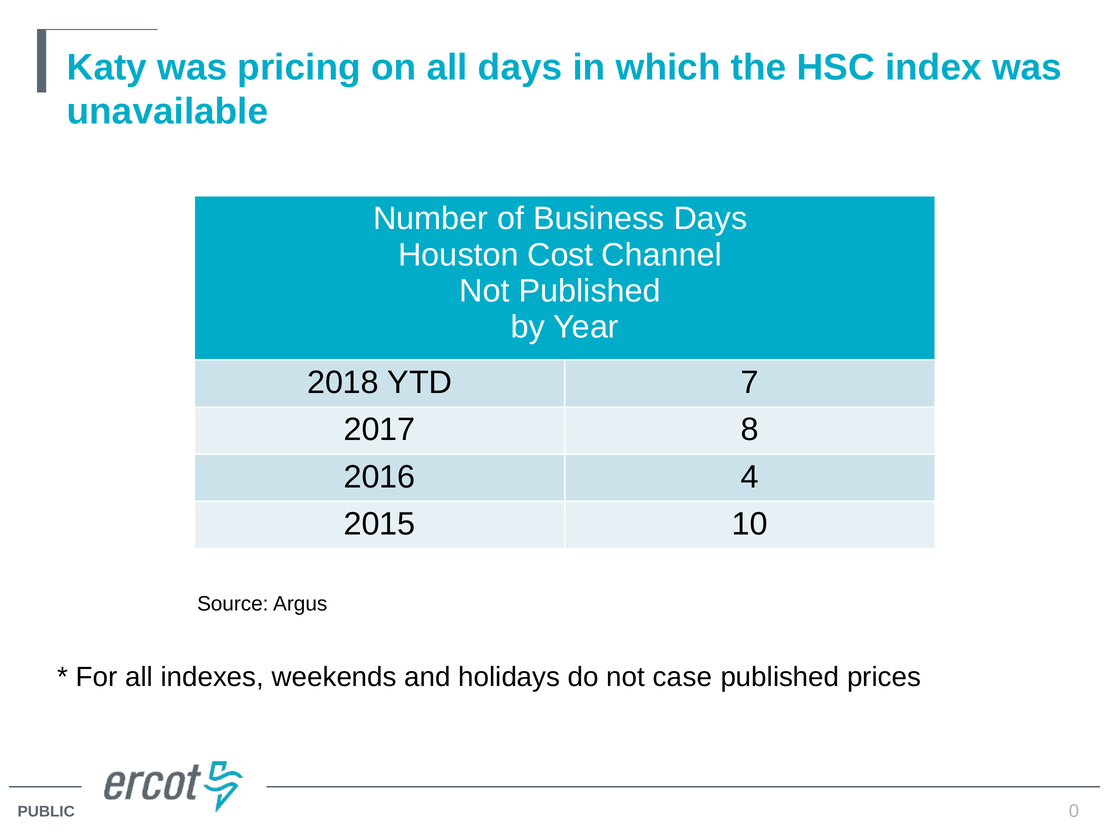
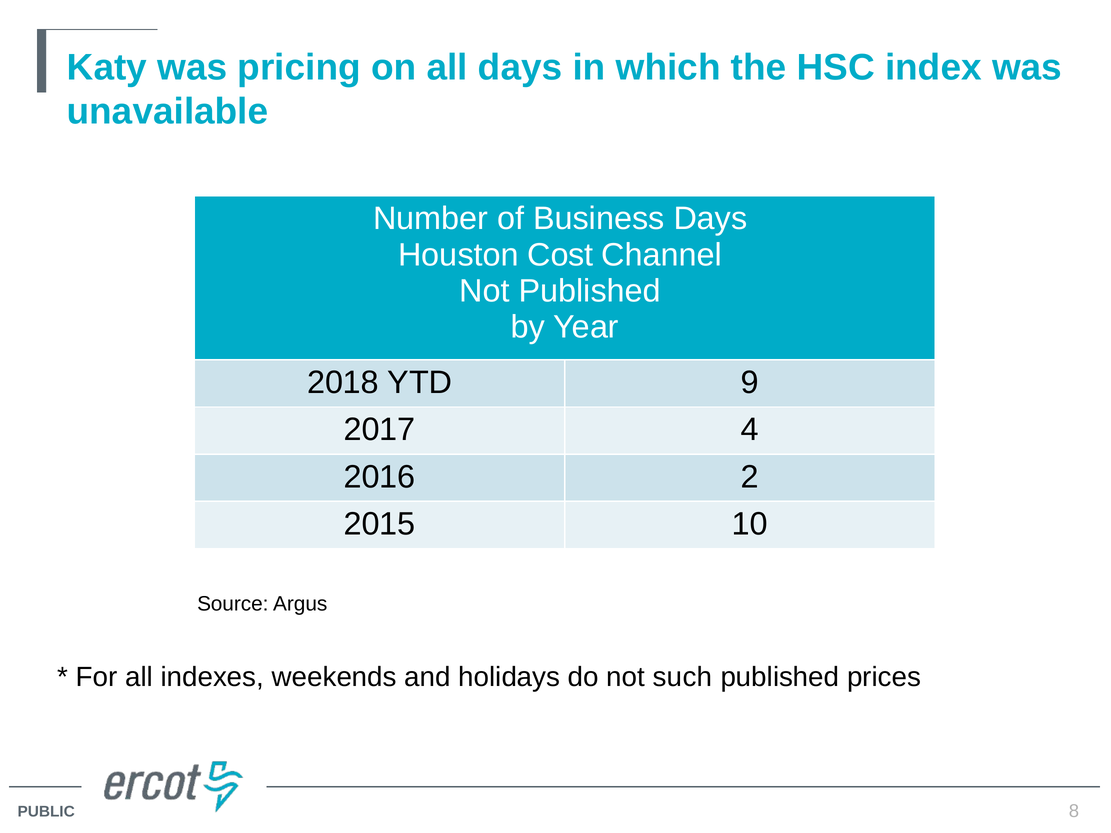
7: 7 -> 9
8: 8 -> 4
4: 4 -> 2
case: case -> such
0: 0 -> 8
